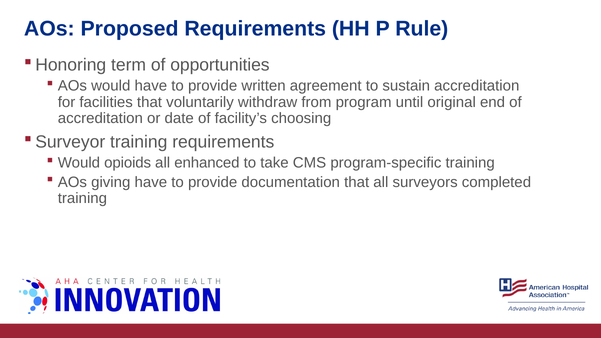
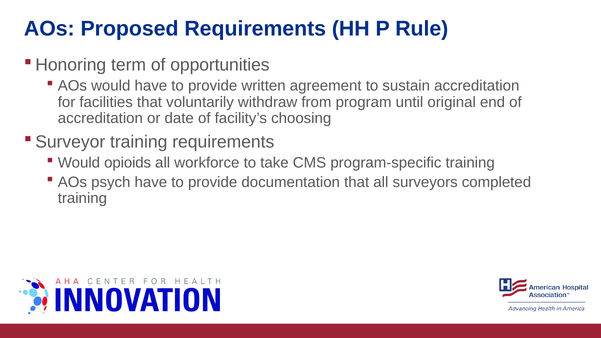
enhanced: enhanced -> workforce
giving: giving -> psych
